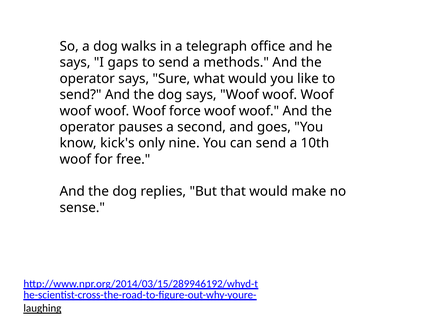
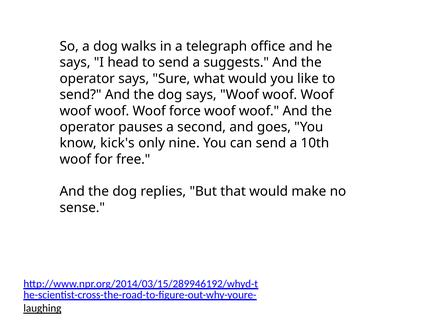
gaps: gaps -> head
methods: methods -> suggests
